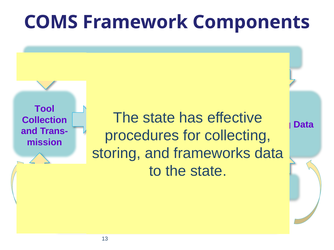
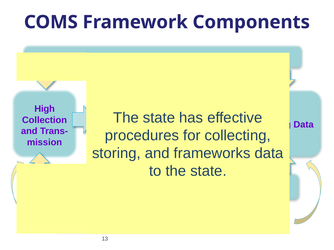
Tool: Tool -> High
